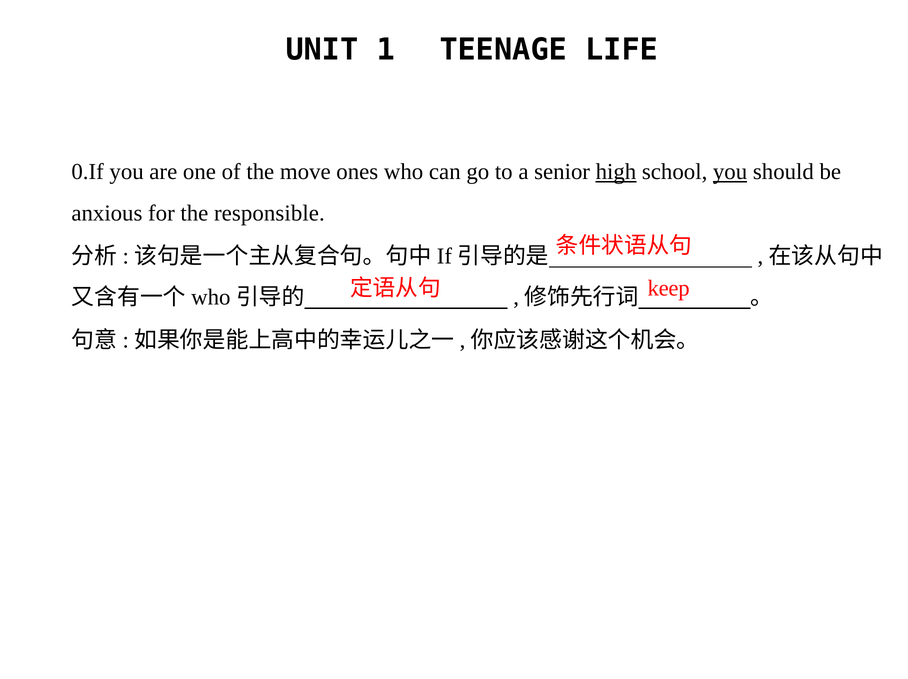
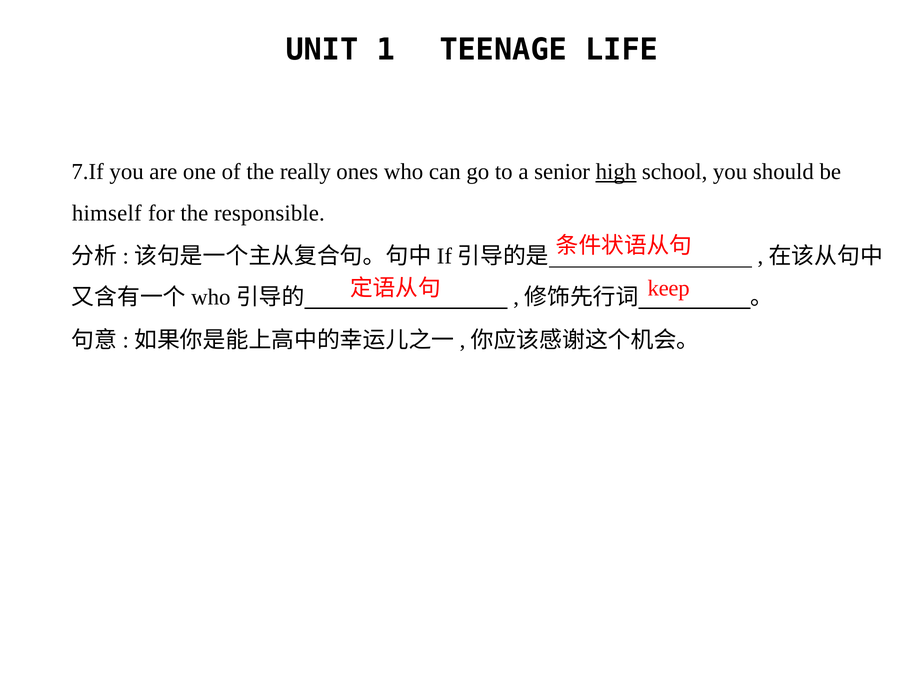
0.If: 0.If -> 7.If
move: move -> really
you at (730, 172) underline: present -> none
anxious: anxious -> himself
